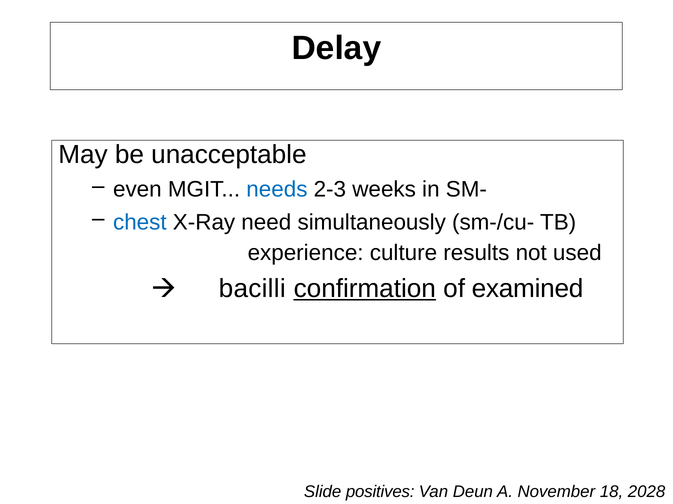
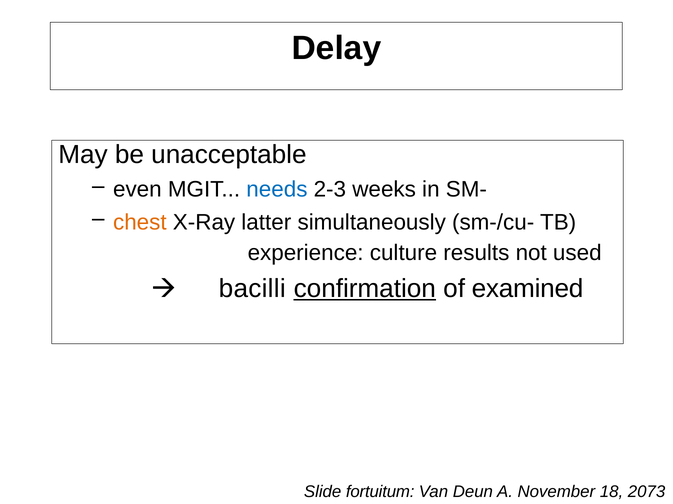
chest colour: blue -> orange
need: need -> latter
positives: positives -> fortuitum
2028: 2028 -> 2073
